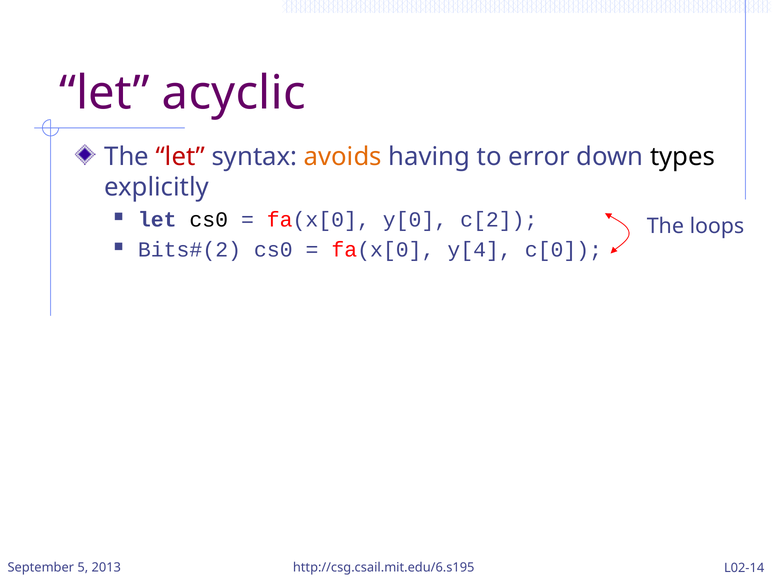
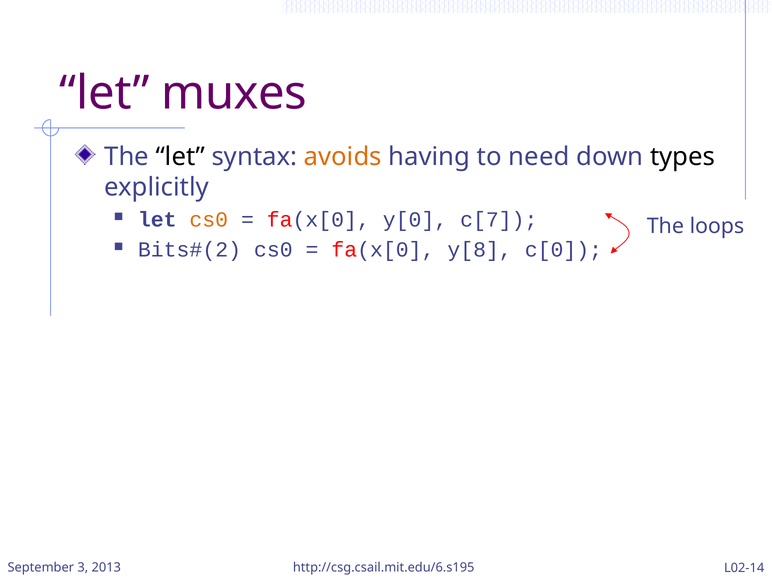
acyclic: acyclic -> muxes
let at (180, 157) colour: red -> black
error: error -> need
cs0 at (209, 220) colour: black -> orange
c[2: c[2 -> c[7
y[4: y[4 -> y[8
5: 5 -> 3
